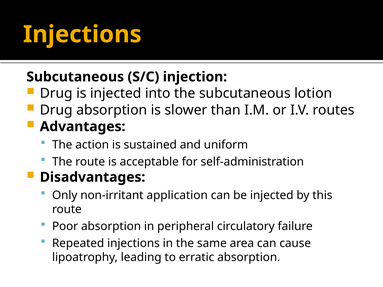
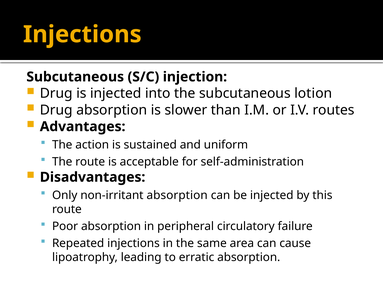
non-irritant application: application -> absorption
